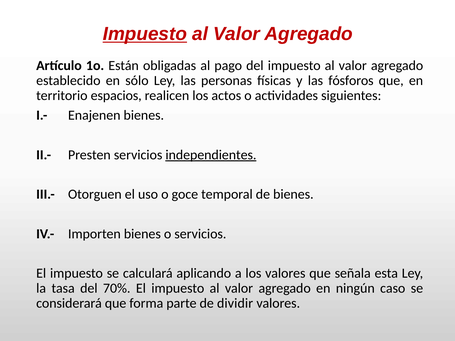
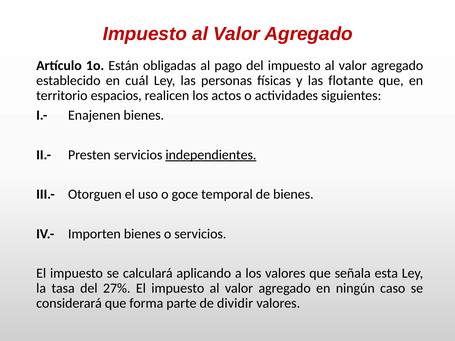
Impuesto at (145, 34) underline: present -> none
sólo: sólo -> cuál
fósforos: fósforos -> flotante
70%: 70% -> 27%
